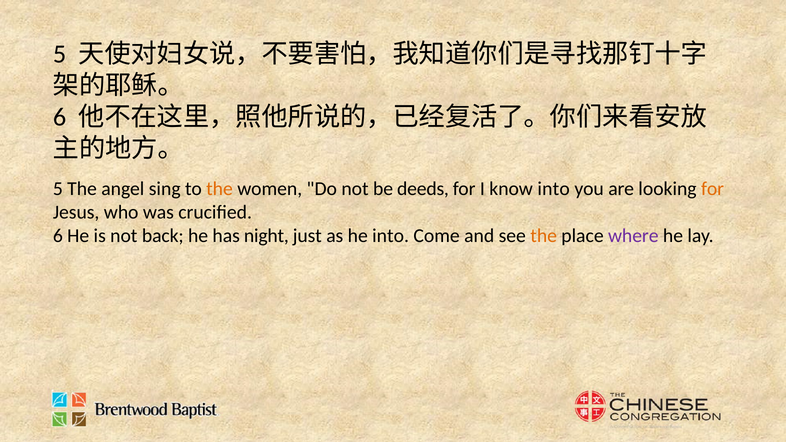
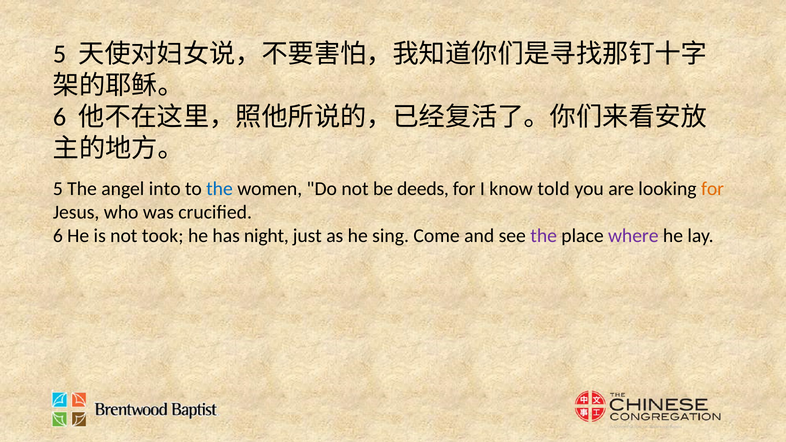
sing: sing -> into
the at (220, 189) colour: orange -> blue
know into: into -> told
back: back -> took
he into: into -> sing
the at (544, 236) colour: orange -> purple
